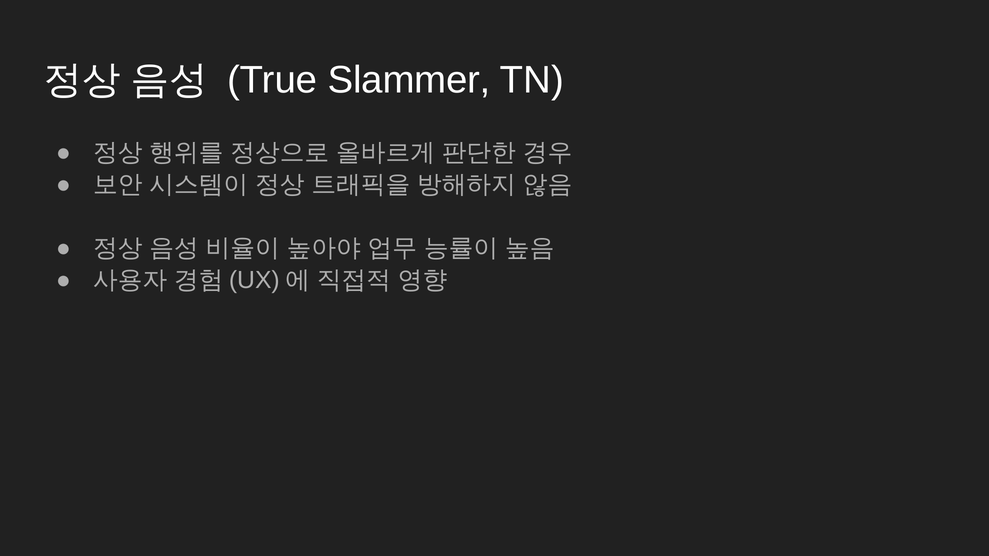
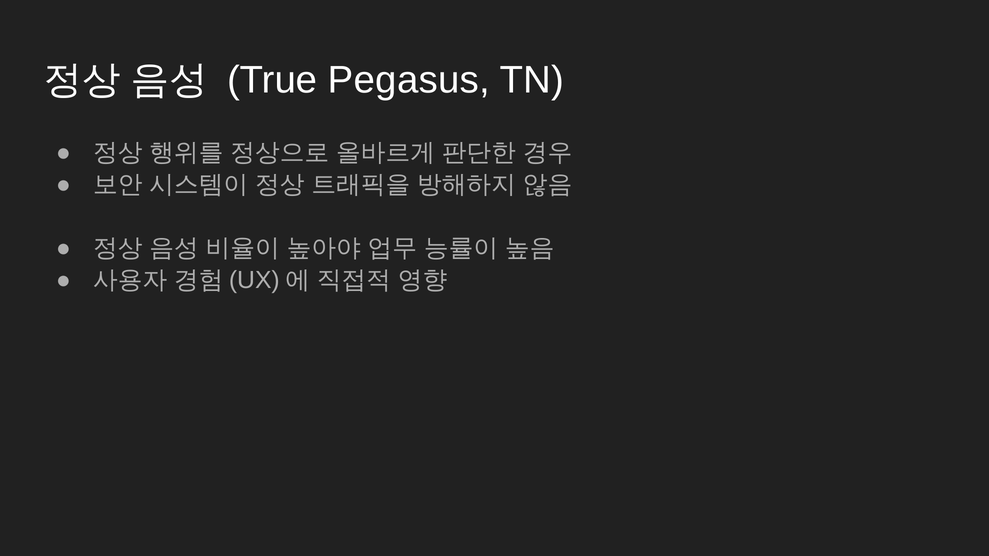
Slammer: Slammer -> Pegasus
